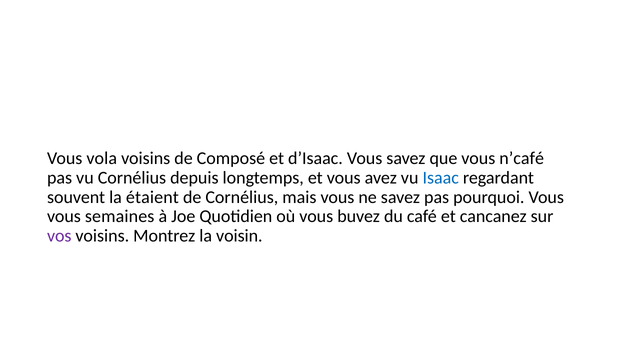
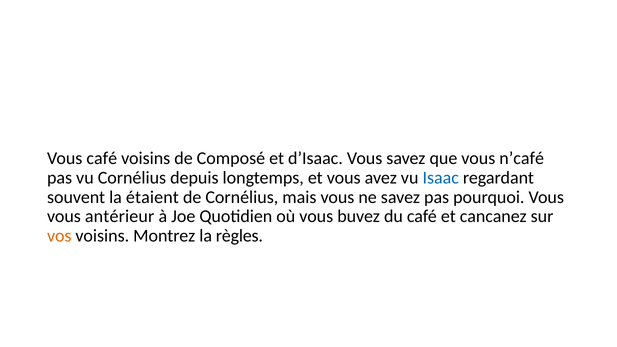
Vous vola: vola -> café
semaines: semaines -> antérieur
vos colour: purple -> orange
voisin: voisin -> règles
